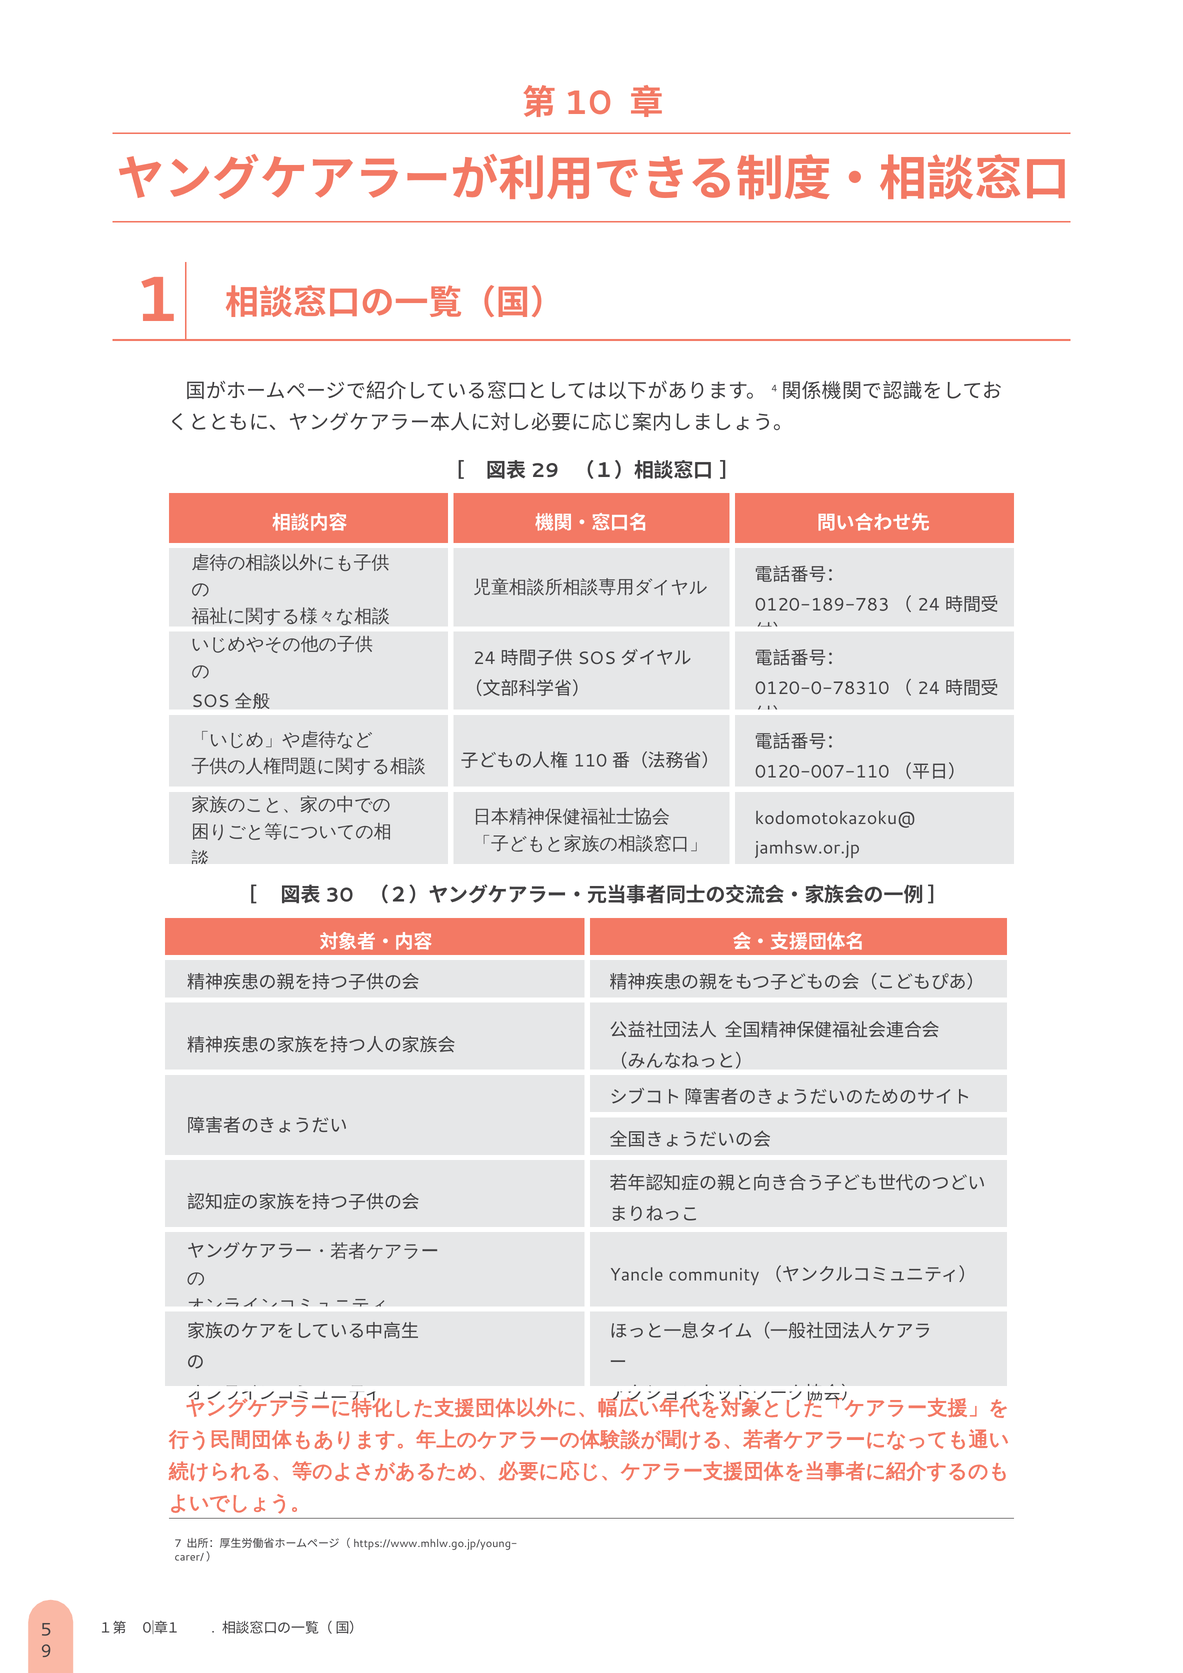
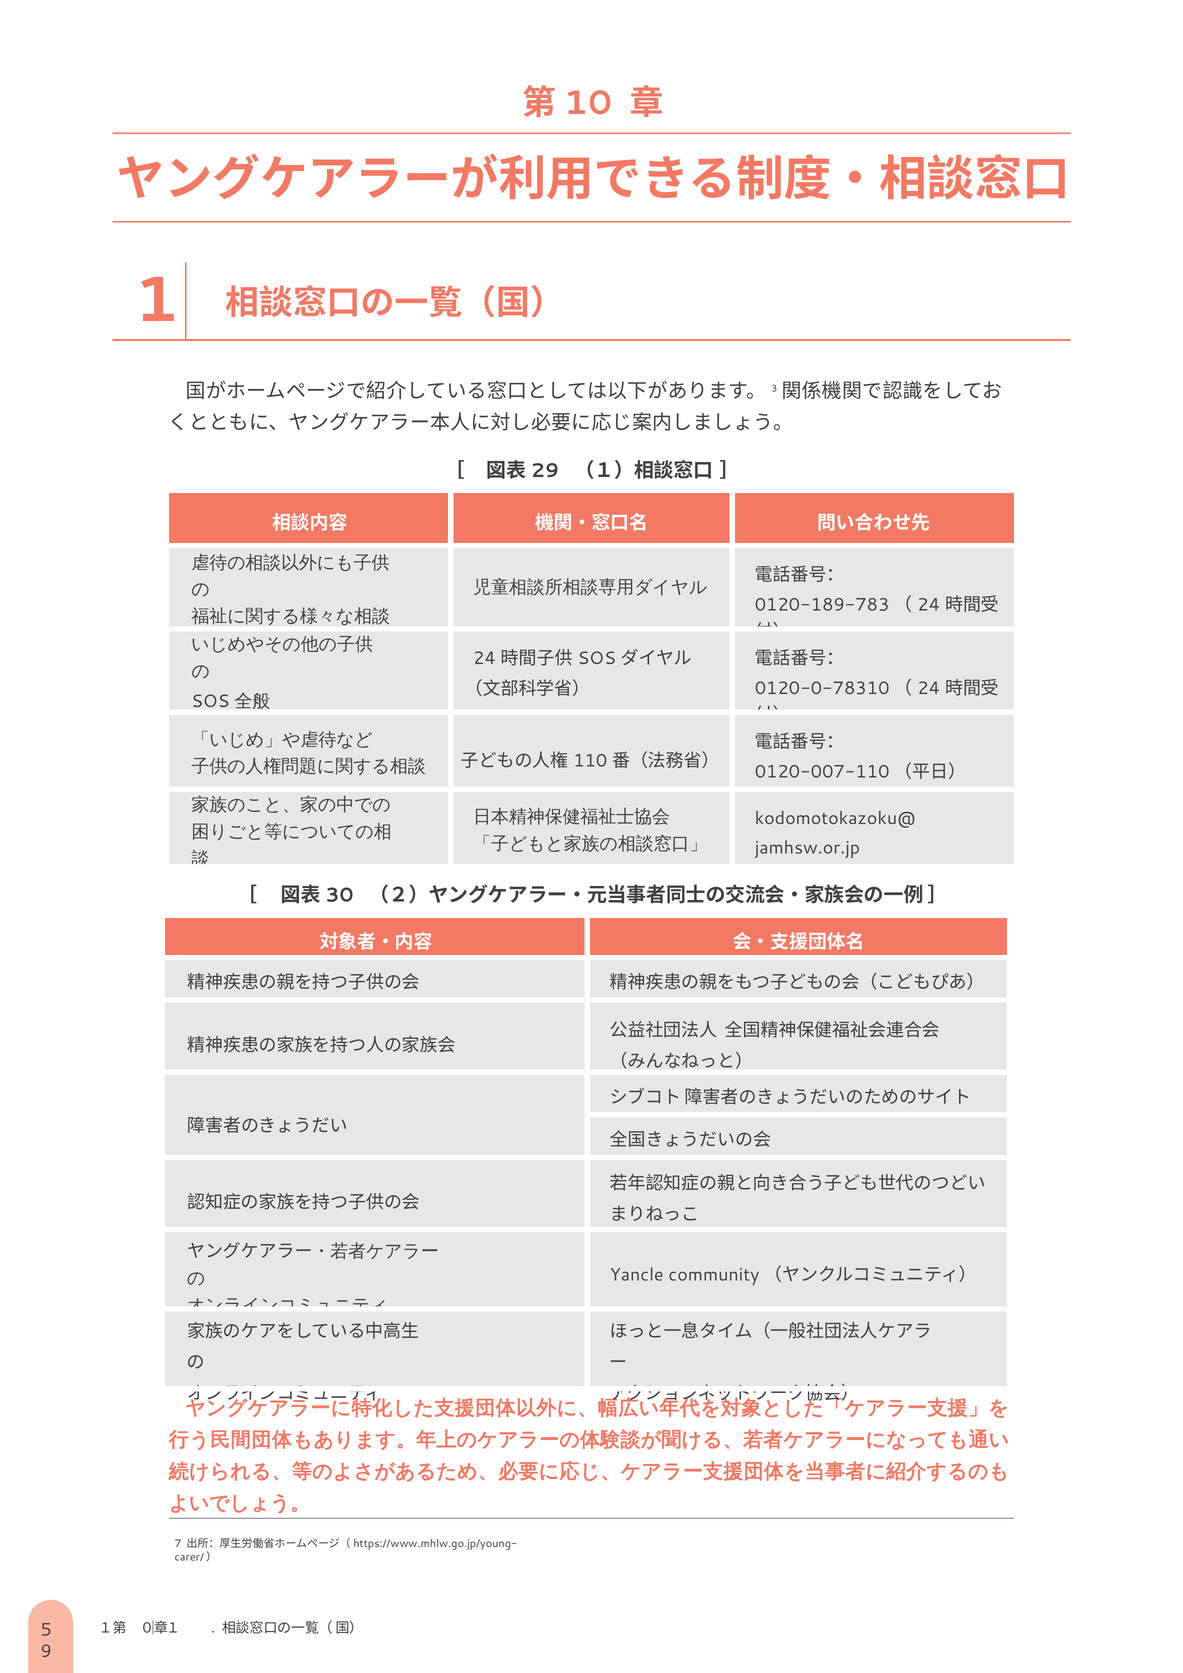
4: 4 -> 3
